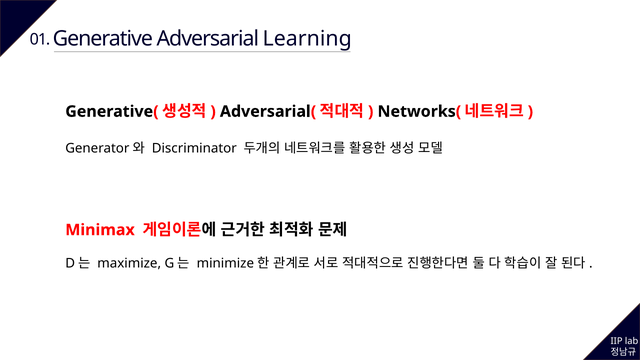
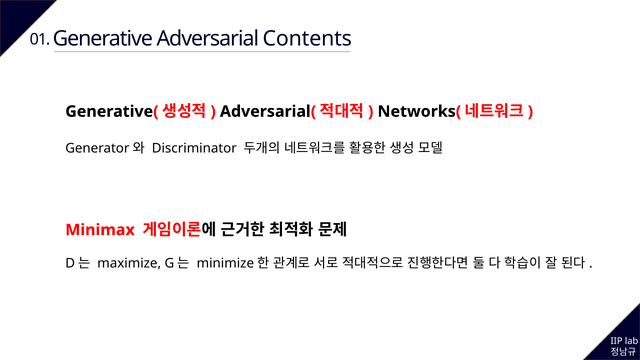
Learning: Learning -> Contents
